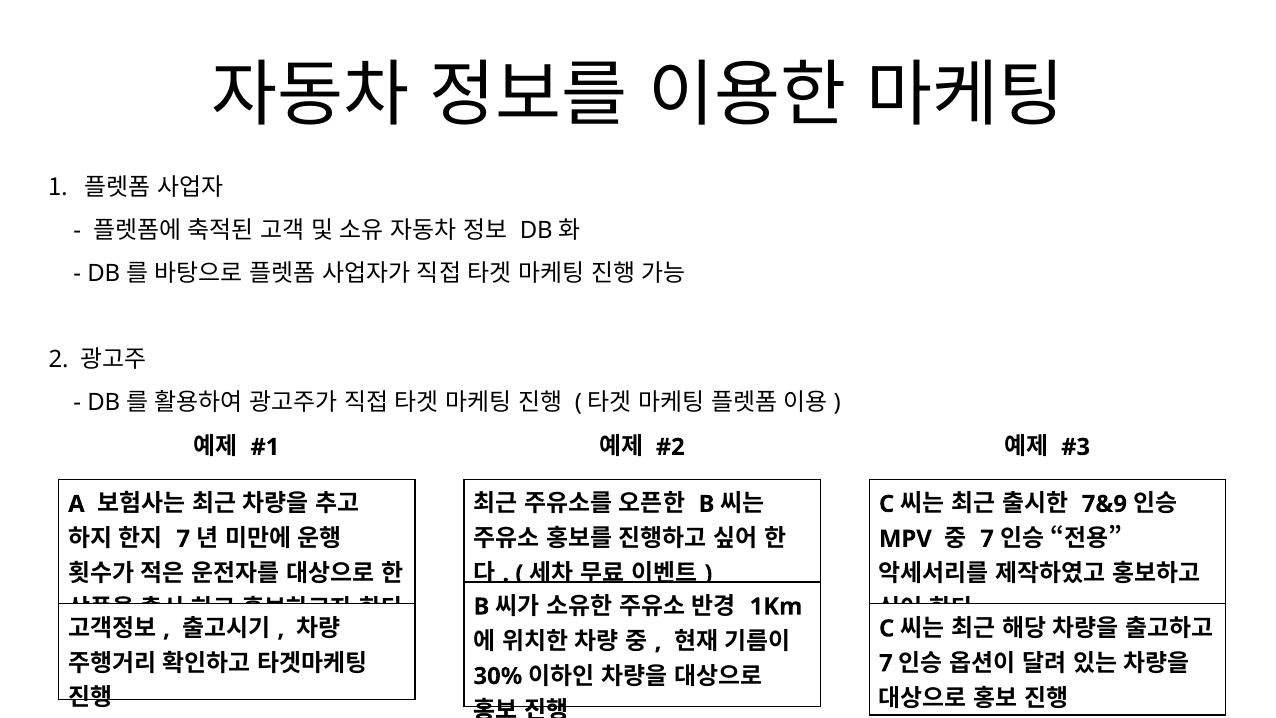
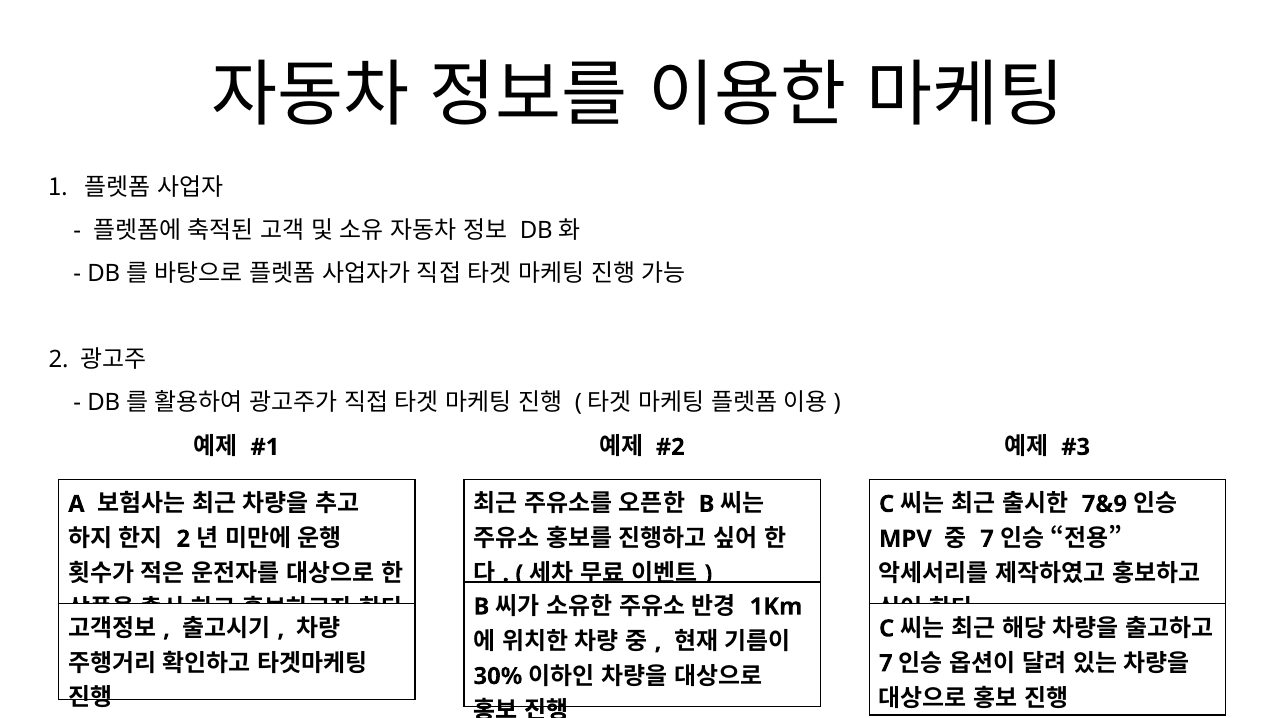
7 at (183, 539): 7 -> 2
